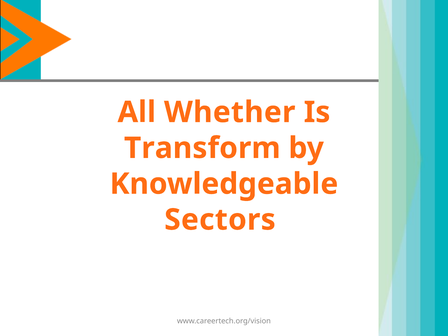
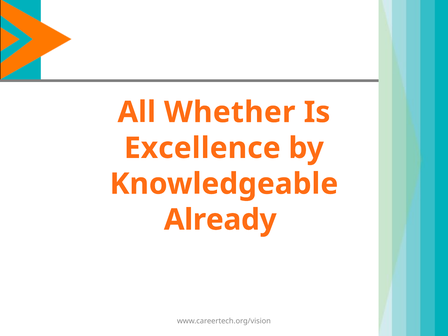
Transform: Transform -> Excellence
Sectors: Sectors -> Already
